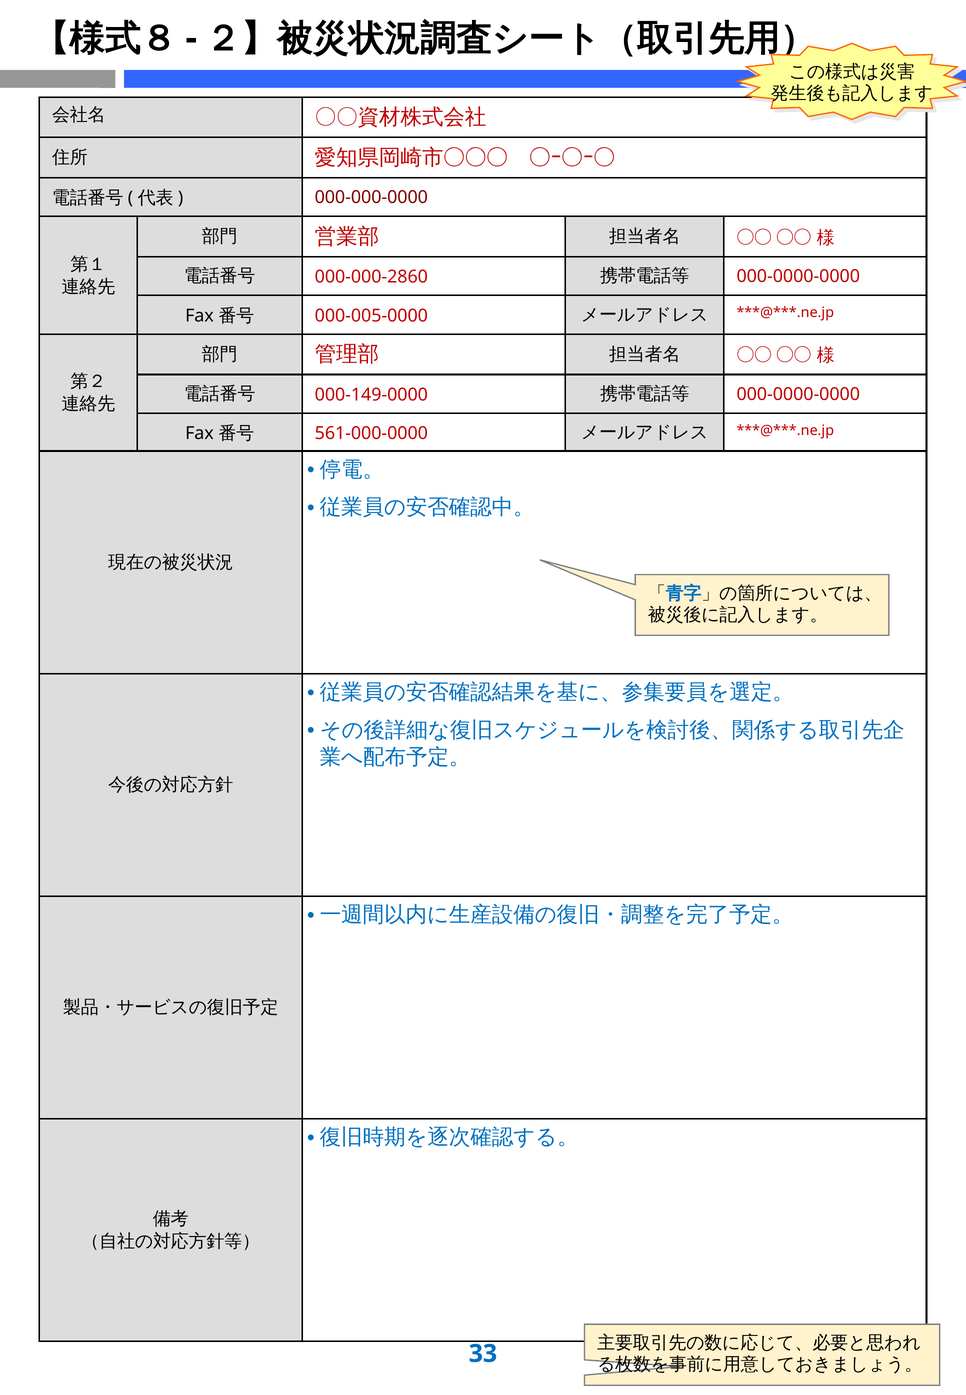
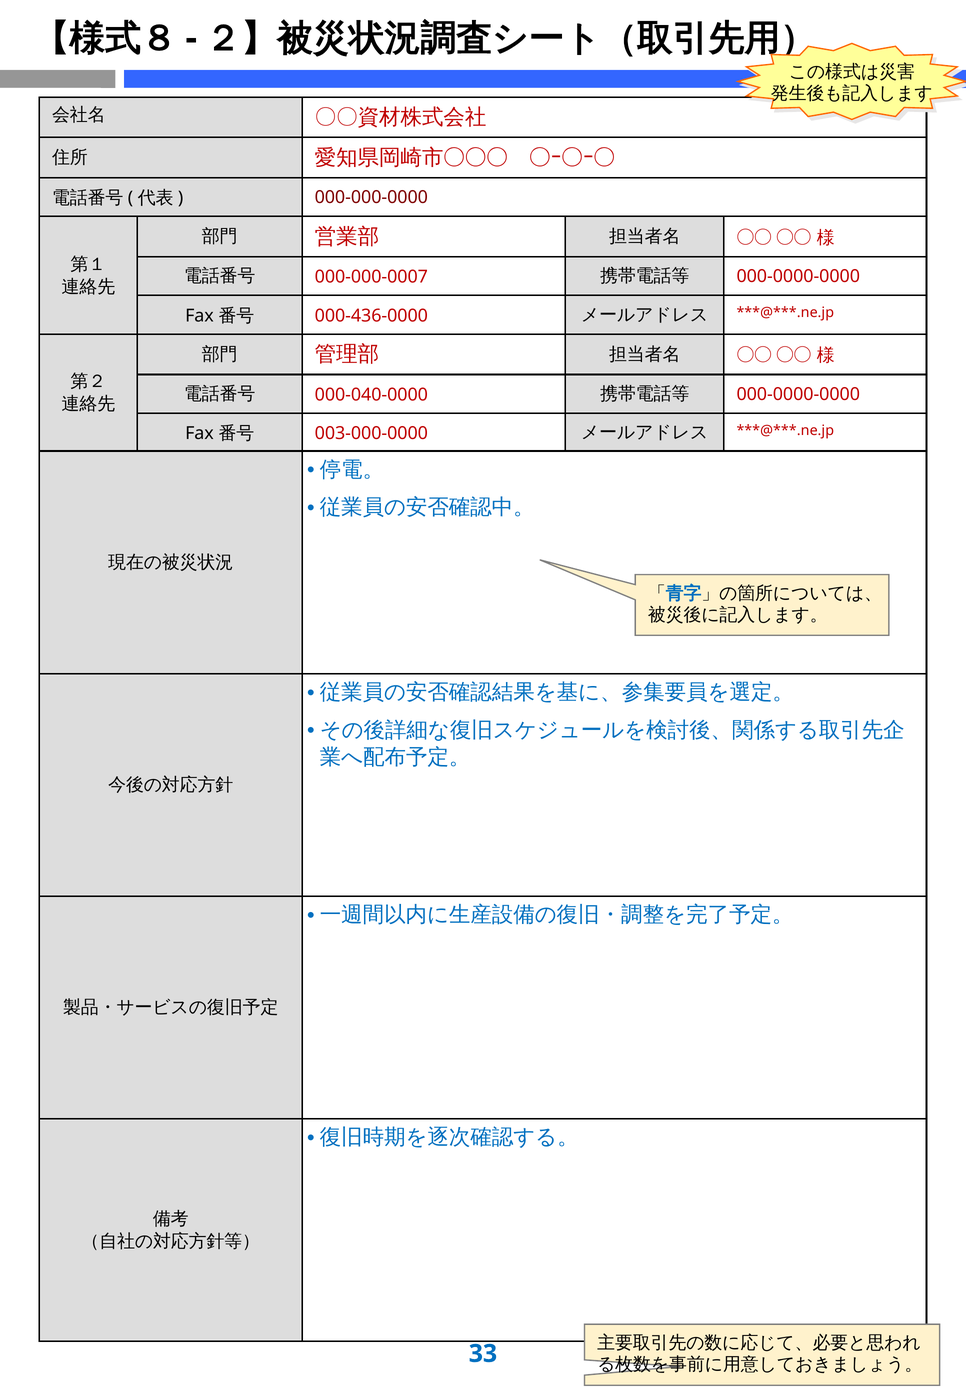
000-000-2860: 000-000-2860 -> 000-000-0007
000-005-0000: 000-005-0000 -> 000-436-0000
000-149-0000: 000-149-0000 -> 000-040-0000
561-000-0000: 561-000-0000 -> 003-000-0000
